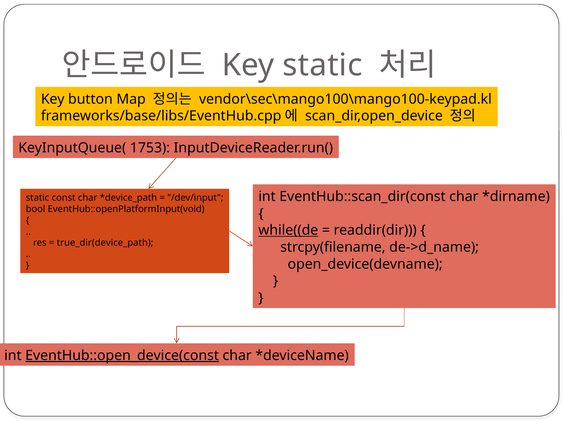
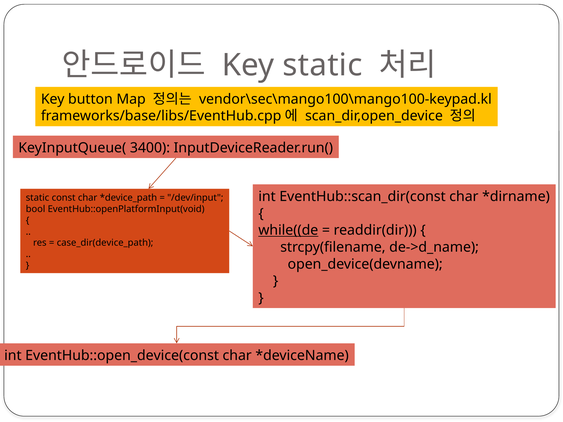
1753: 1753 -> 3400
true_dir(device_path: true_dir(device_path -> case_dir(device_path
EventHub::open_device(const underline: present -> none
